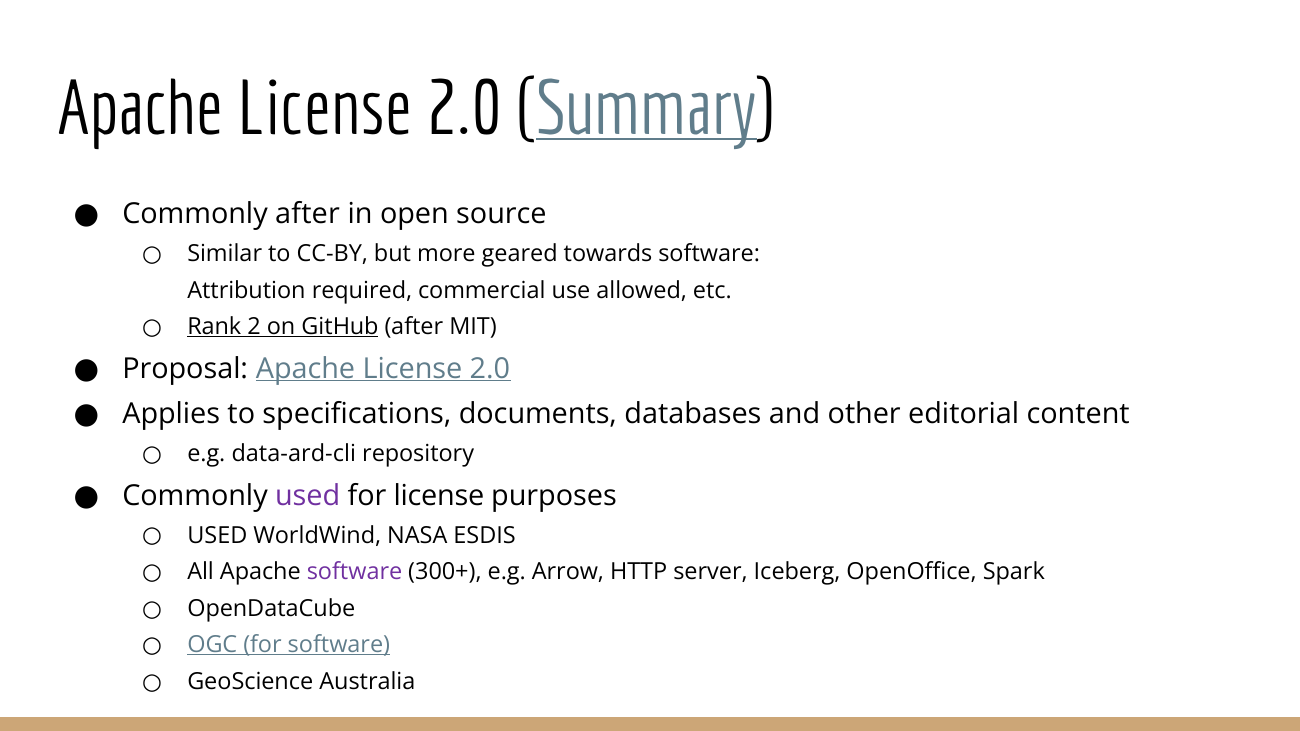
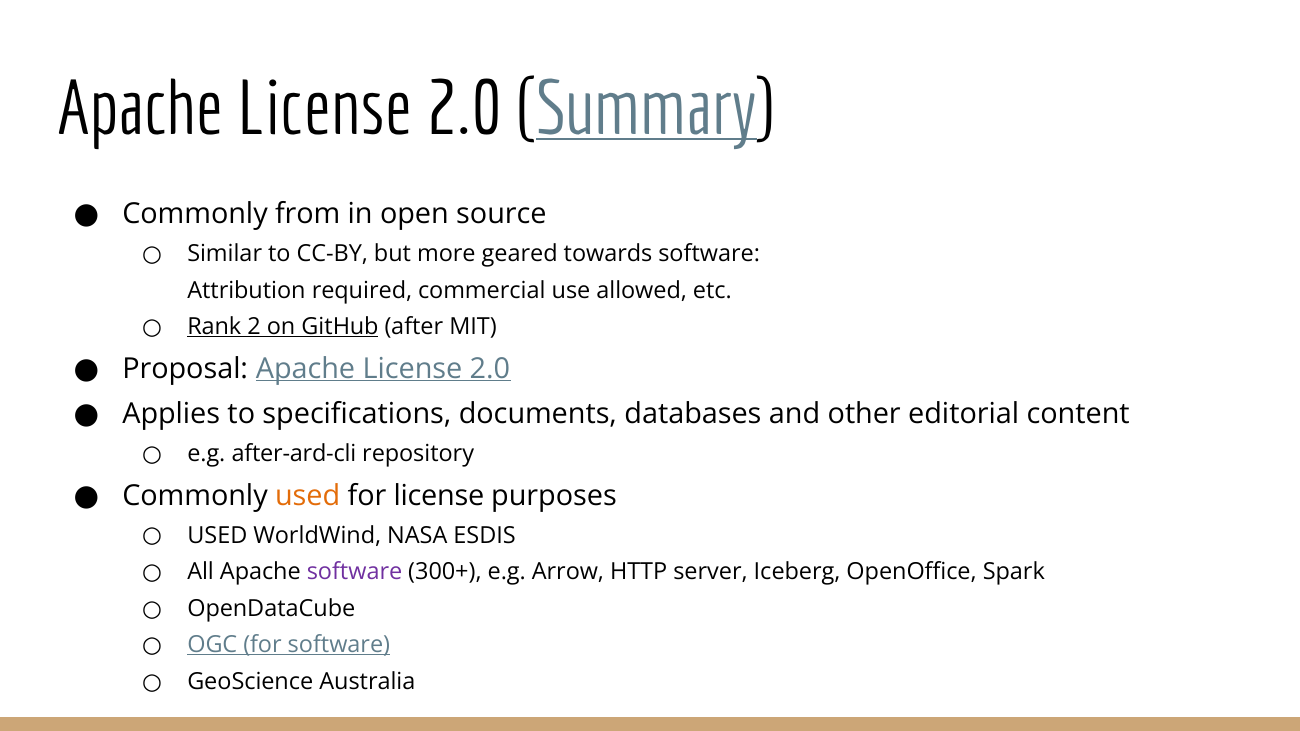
Commonly after: after -> from
data-ard-cli: data-ard-cli -> after-ard-cli
used at (308, 496) colour: purple -> orange
